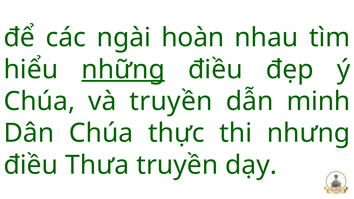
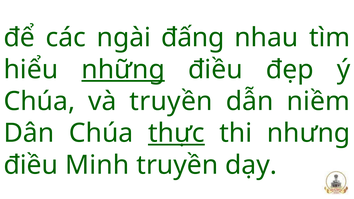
hoàn: hoàn -> đấng
minh: minh -> niềm
thực underline: none -> present
Thưa: Thưa -> Minh
